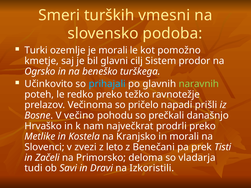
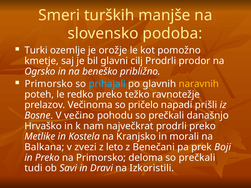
vmesni: vmesni -> manjše
je morali: morali -> orožje
cilj Sistem: Sistem -> Prodrli
turškega: turškega -> približno
Učinkovito at (49, 84): Učinkovito -> Primorsko
naravnih colour: light green -> yellow
Slovenci: Slovenci -> Balkana
Tisti: Tisti -> Boji
in Začeli: Začeli -> Preko
deloma so vladarja: vladarja -> prečkali
